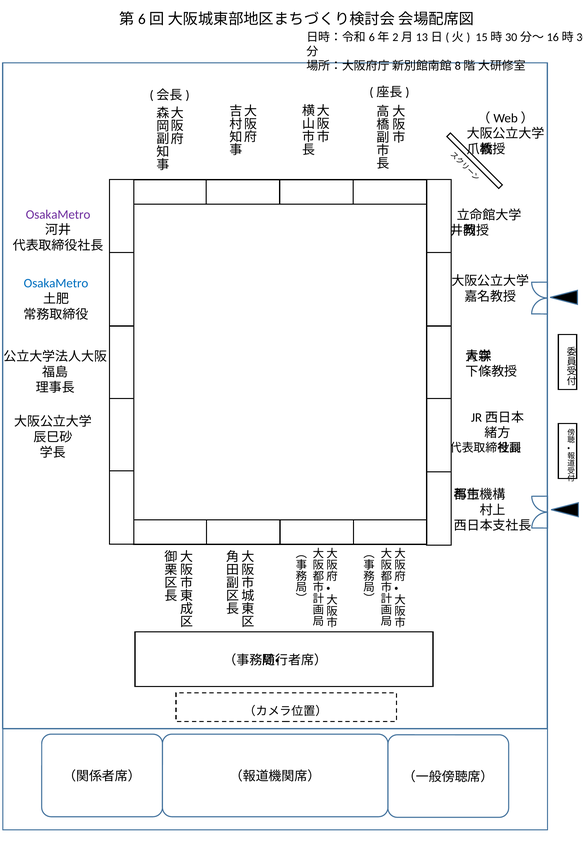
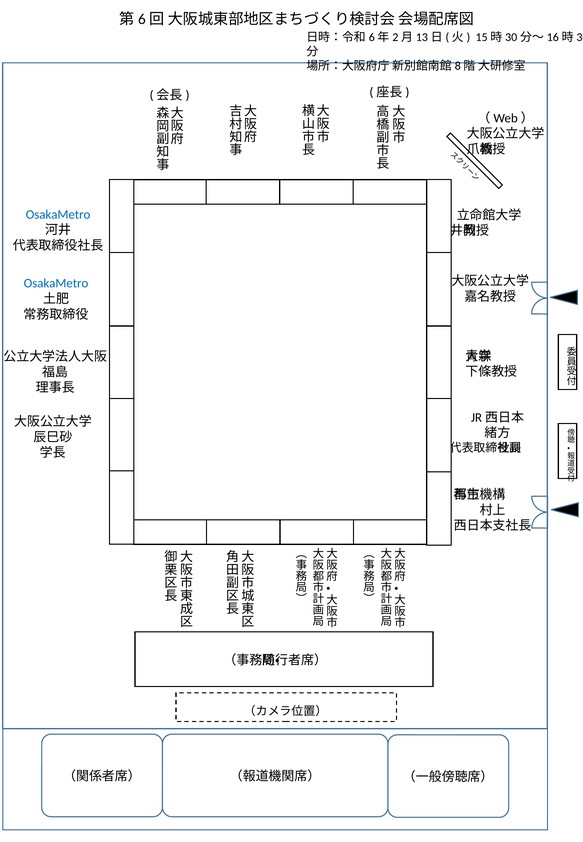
OsakaMetro at (58, 214) colour: purple -> blue
